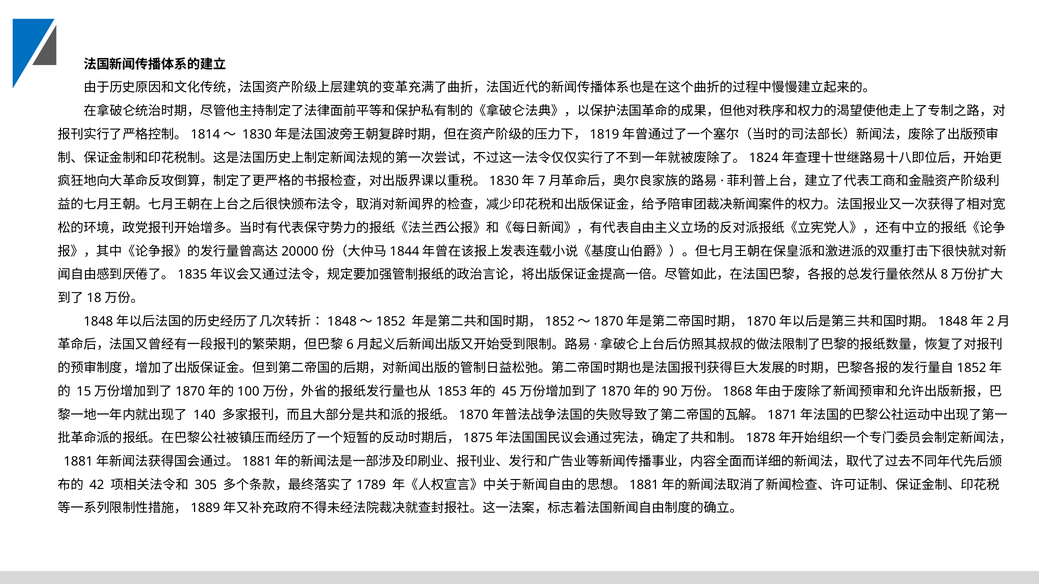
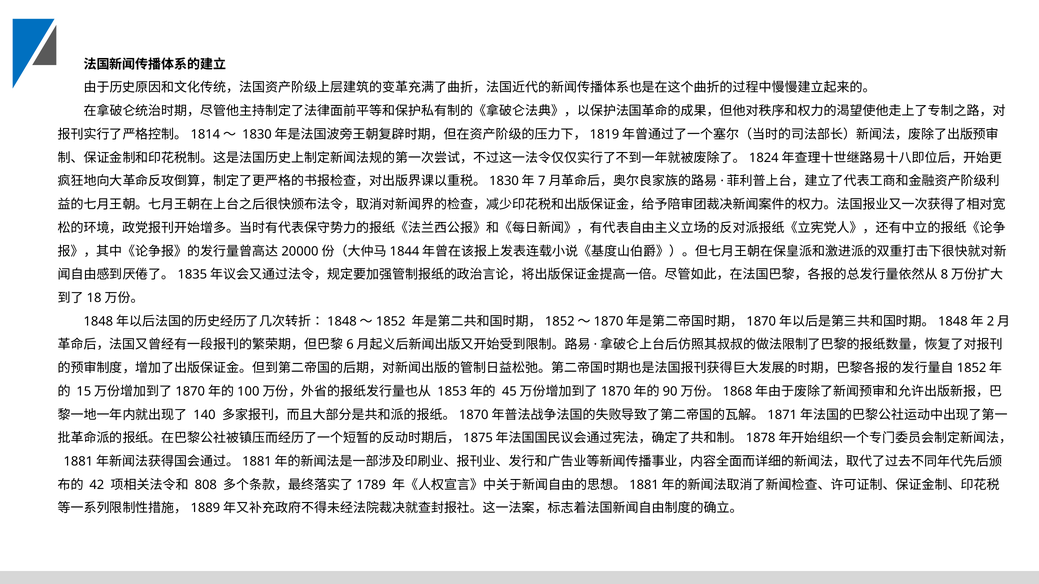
305: 305 -> 808
